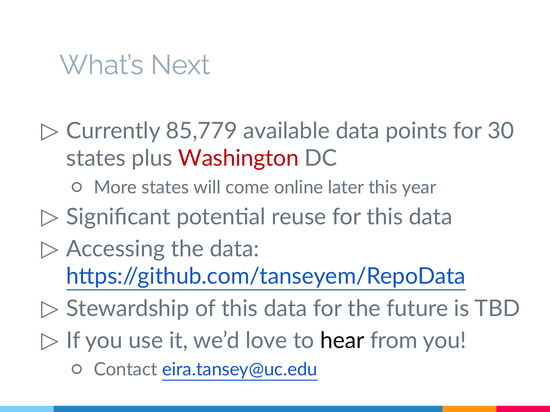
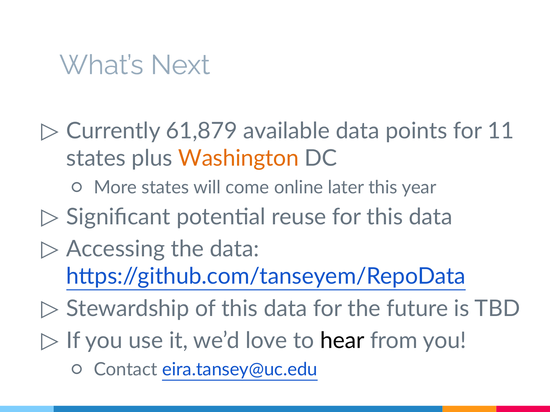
85,779: 85,779 -> 61,879
30: 30 -> 11
Washington colour: red -> orange
